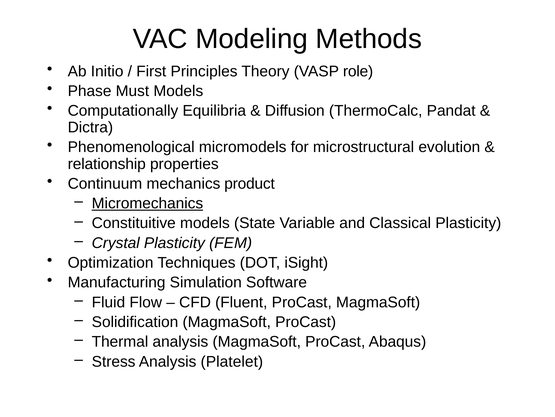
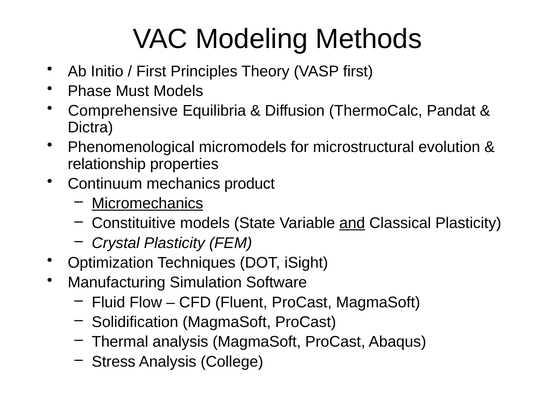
VASP role: role -> first
Computationally: Computationally -> Comprehensive
and underline: none -> present
Platelet: Platelet -> College
